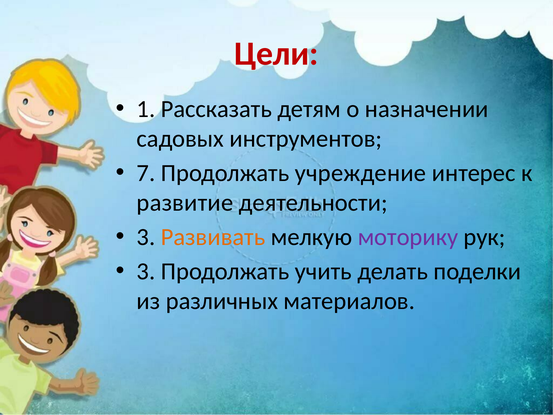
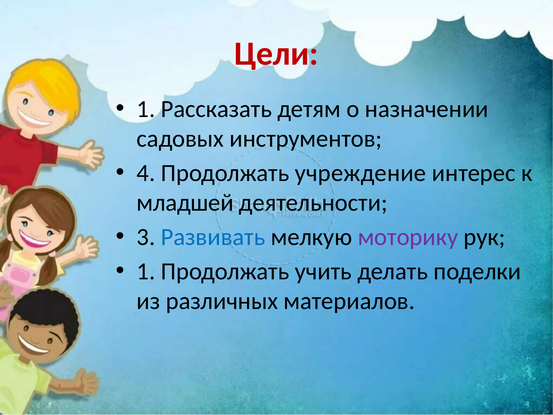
7: 7 -> 4
развитие: развитие -> младшей
Развивать colour: orange -> blue
3 at (146, 271): 3 -> 1
